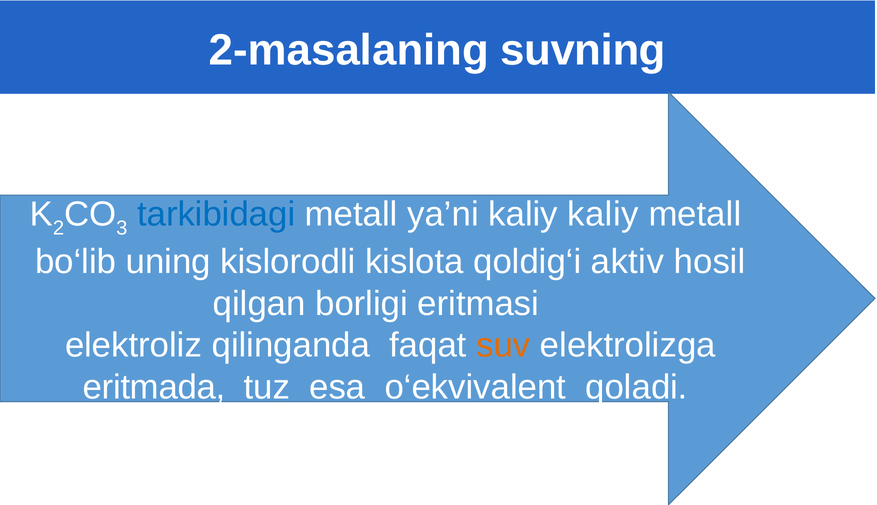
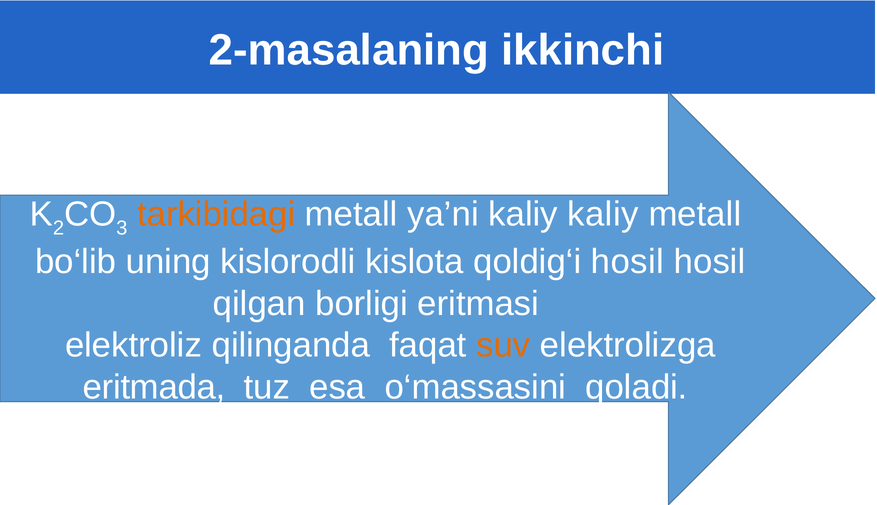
suvning: suvning -> ikkinchi
tarkibidagi colour: blue -> orange
qoldig‘i aktiv: aktiv -> hosil
o‘ekvivalent: o‘ekvivalent -> o‘massasini
